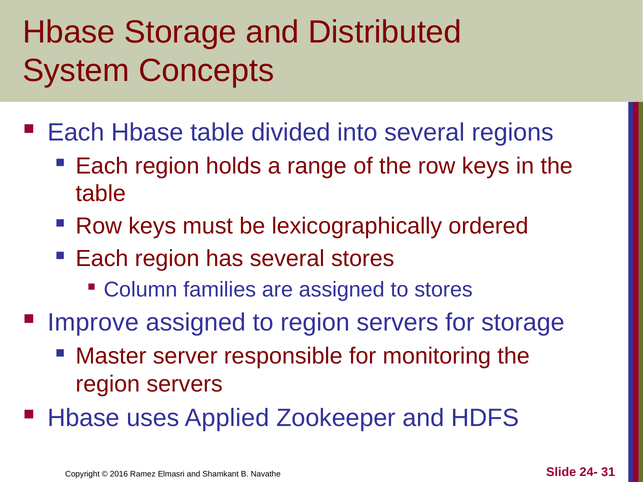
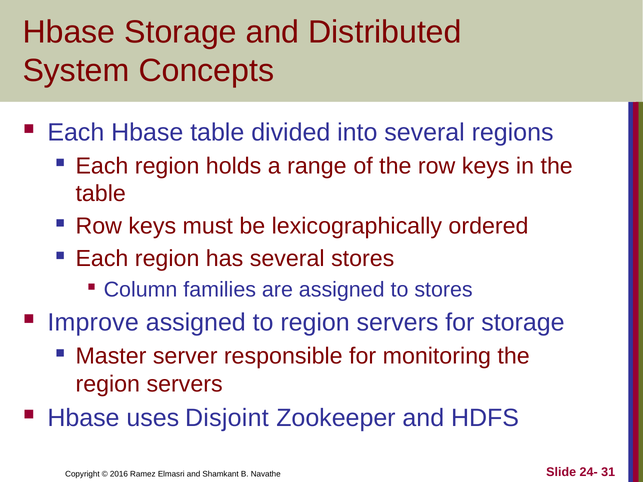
Applied: Applied -> Disjoint
